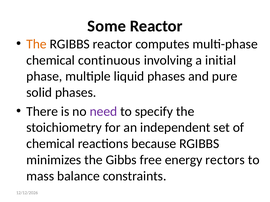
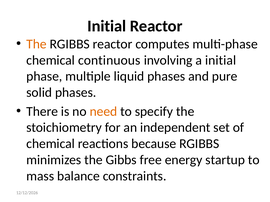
Some at (107, 26): Some -> Initial
need colour: purple -> orange
rectors: rectors -> startup
